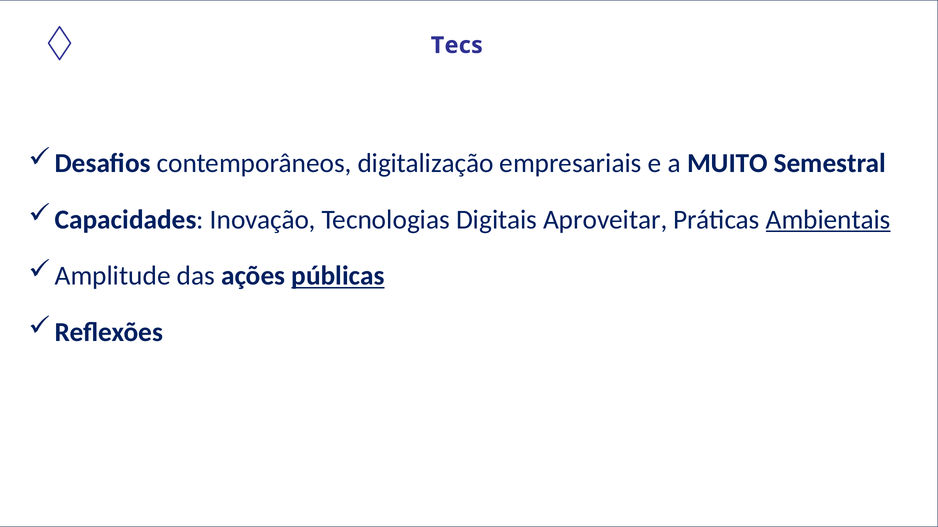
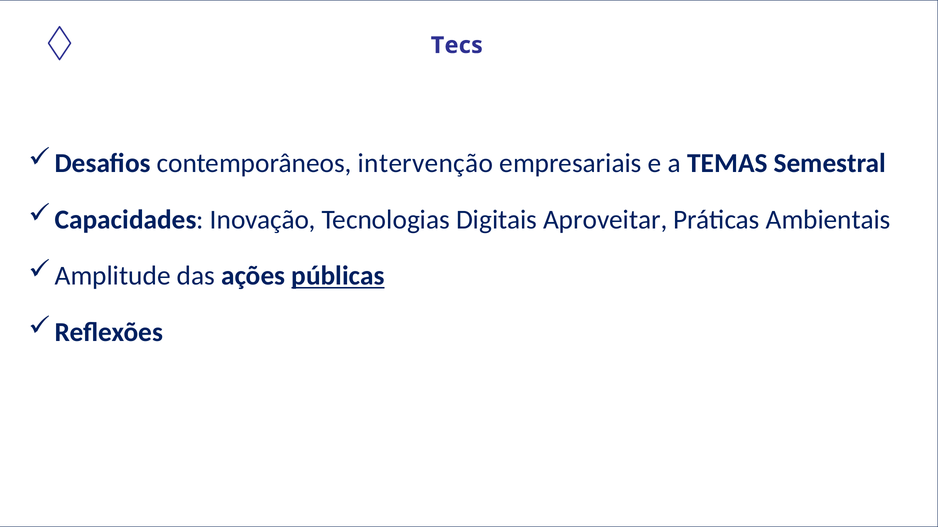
digitalização: digitalização -> intervenção
MUITO: MUITO -> TEMAS
Ambientais underline: present -> none
